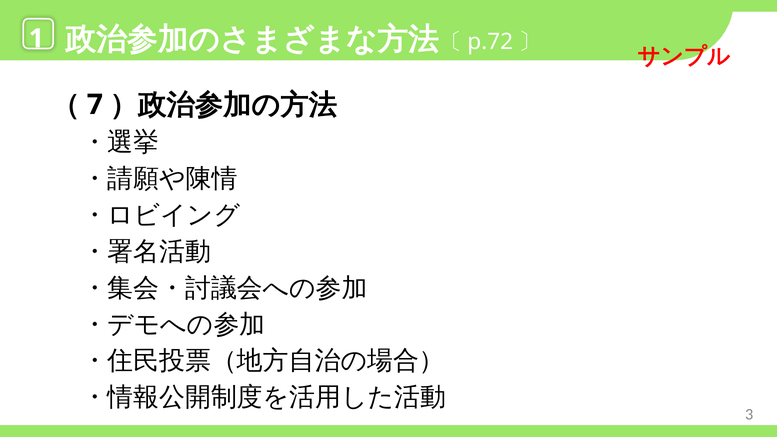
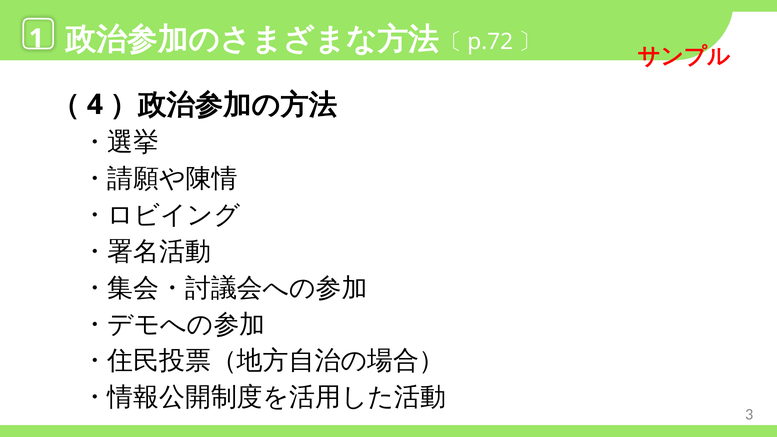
7: 7 -> 4
